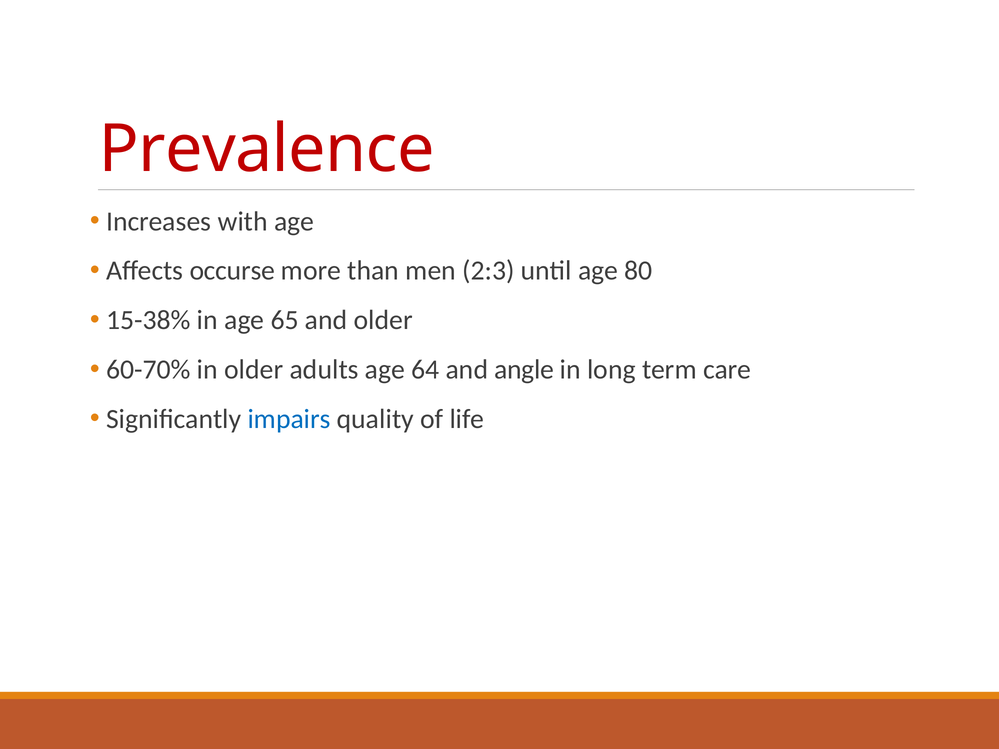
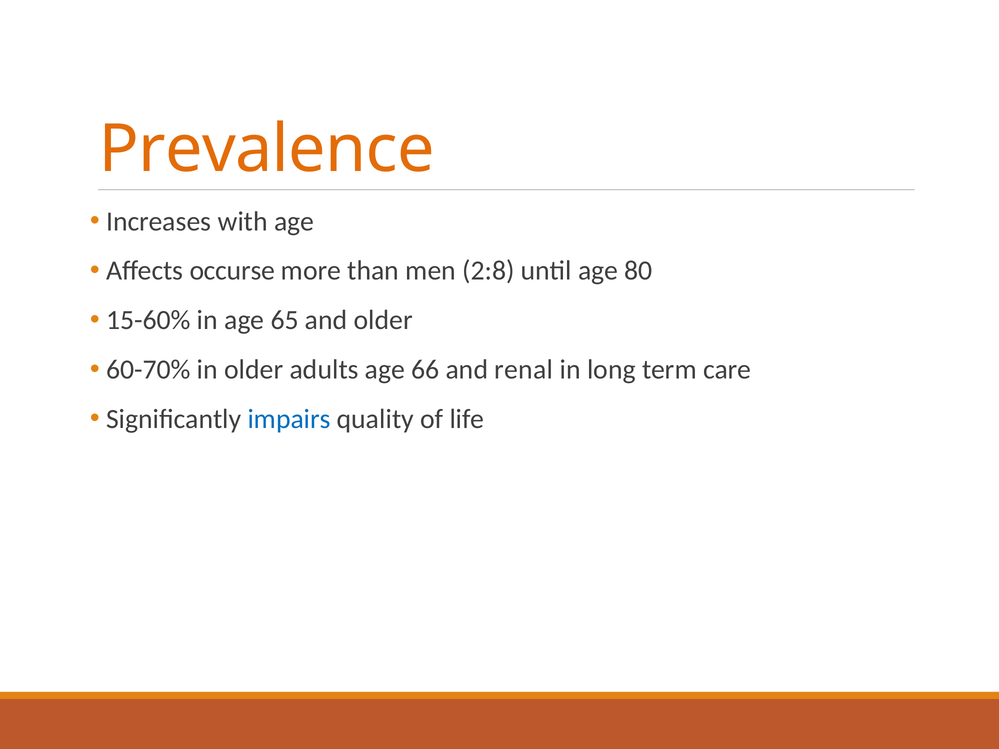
Prevalence colour: red -> orange
2:3: 2:3 -> 2:8
15-38%: 15-38% -> 15-60%
64: 64 -> 66
angle: angle -> renal
